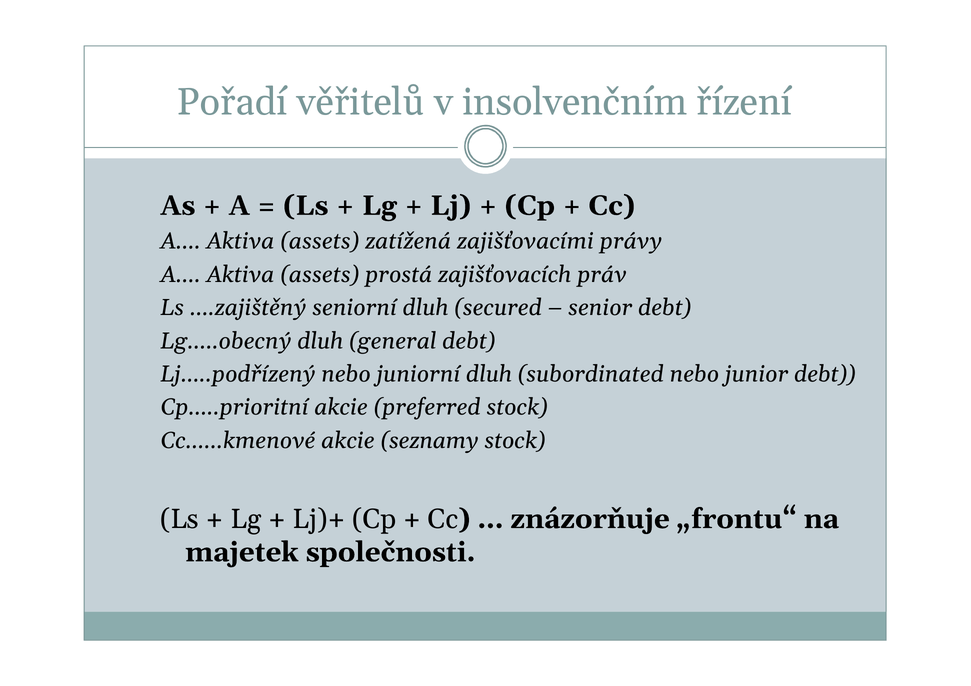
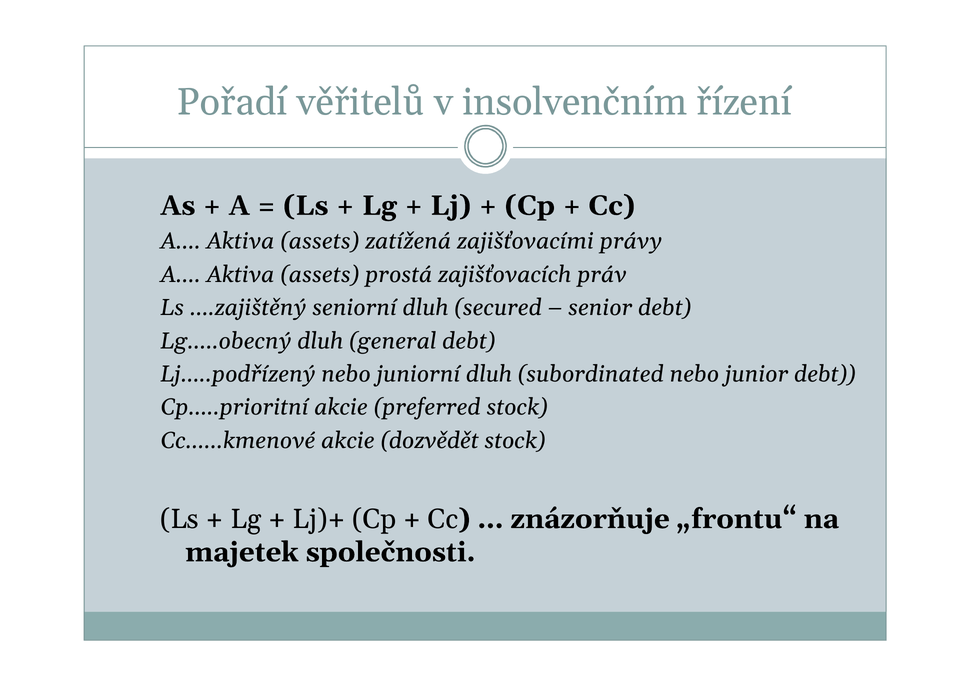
seznamy: seznamy -> dozvědět
